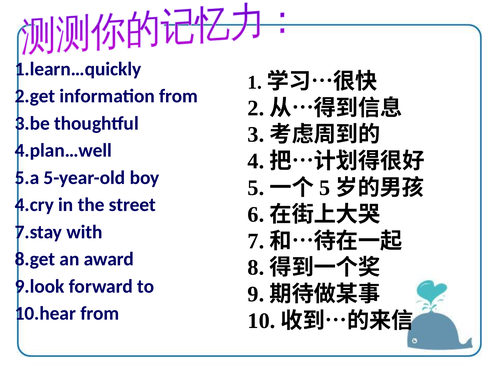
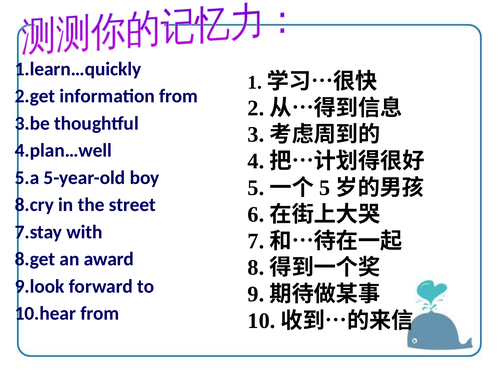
4.cry: 4.cry -> 8.cry
